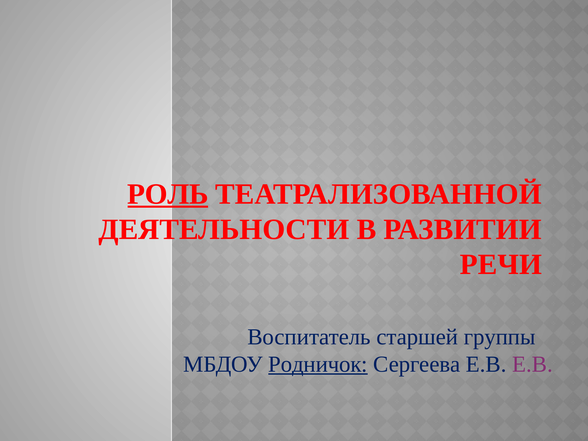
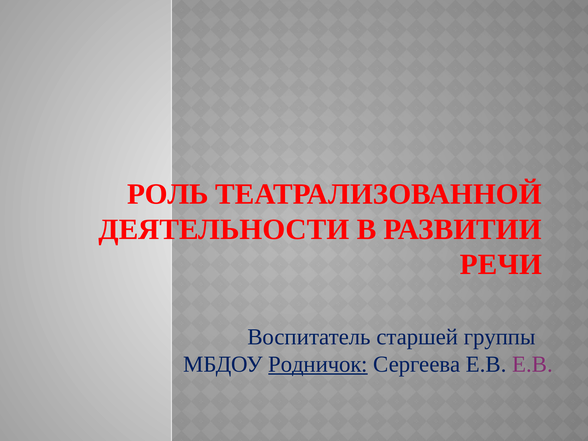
РОЛЬ underline: present -> none
